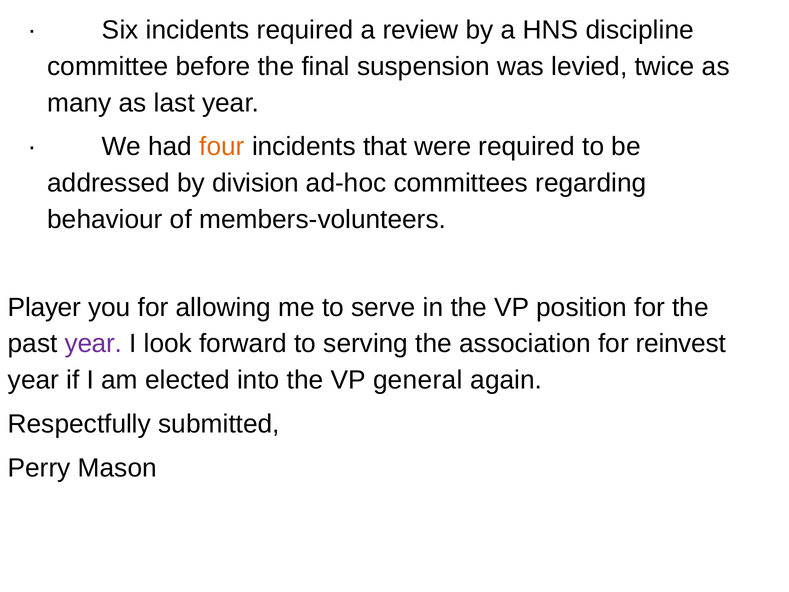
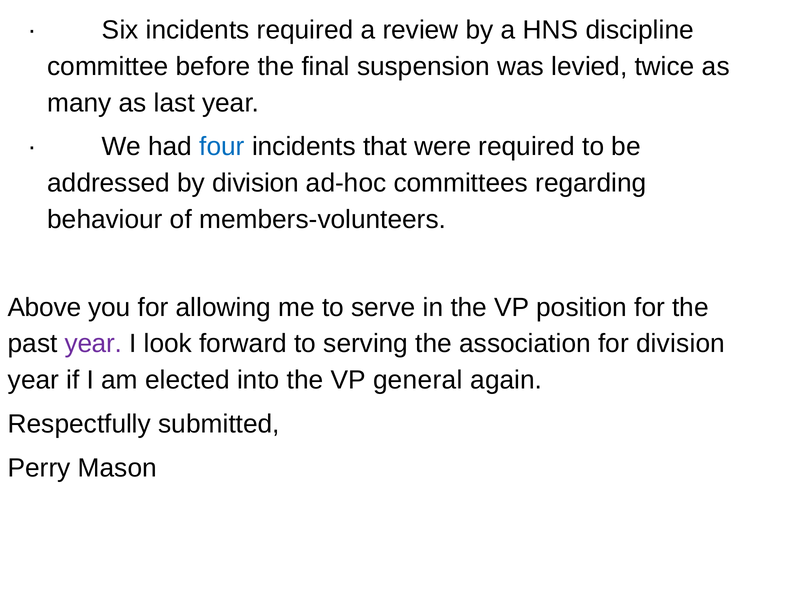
four colour: orange -> blue
Player: Player -> Above
for reinvest: reinvest -> division
